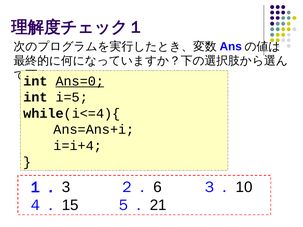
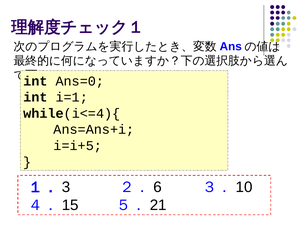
Ans=0 underline: present -> none
i=5: i=5 -> i=1
i=i+4: i=i+4 -> i=i+5
